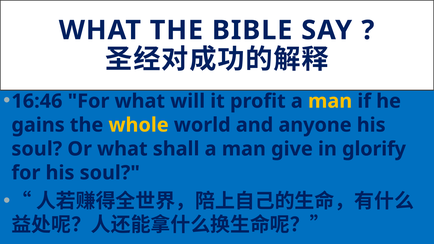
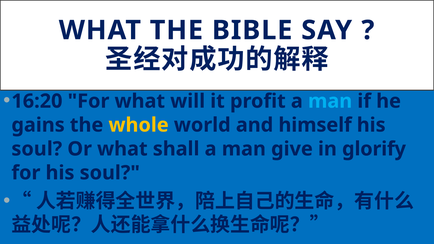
16:46: 16:46 -> 16:20
man at (330, 101) colour: yellow -> light blue
anyone: anyone -> himself
